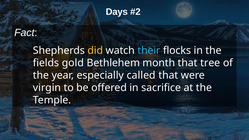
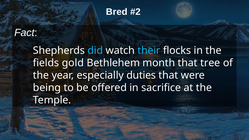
Days: Days -> Bred
did colour: yellow -> light blue
called: called -> duties
virgin: virgin -> being
